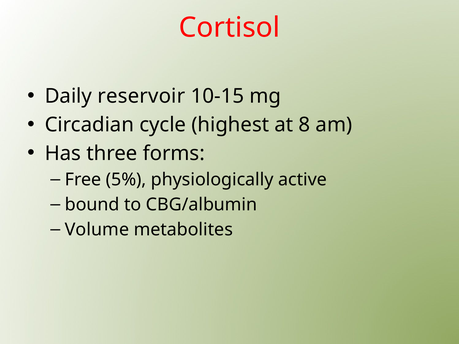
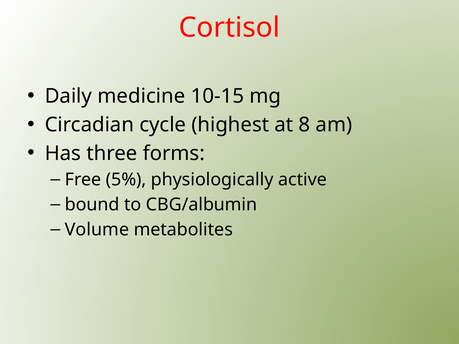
reservoir: reservoir -> medicine
